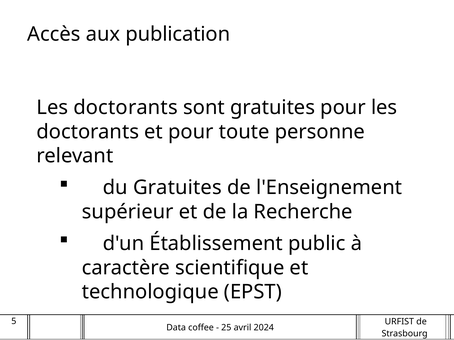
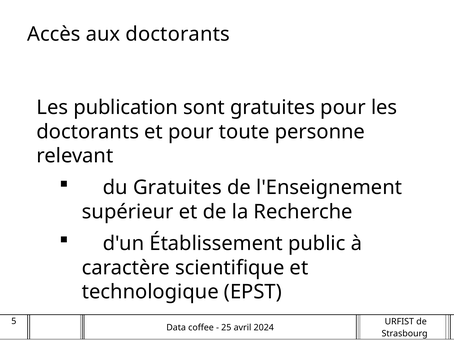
aux publication: publication -> doctorants
doctorants at (126, 108): doctorants -> publication
